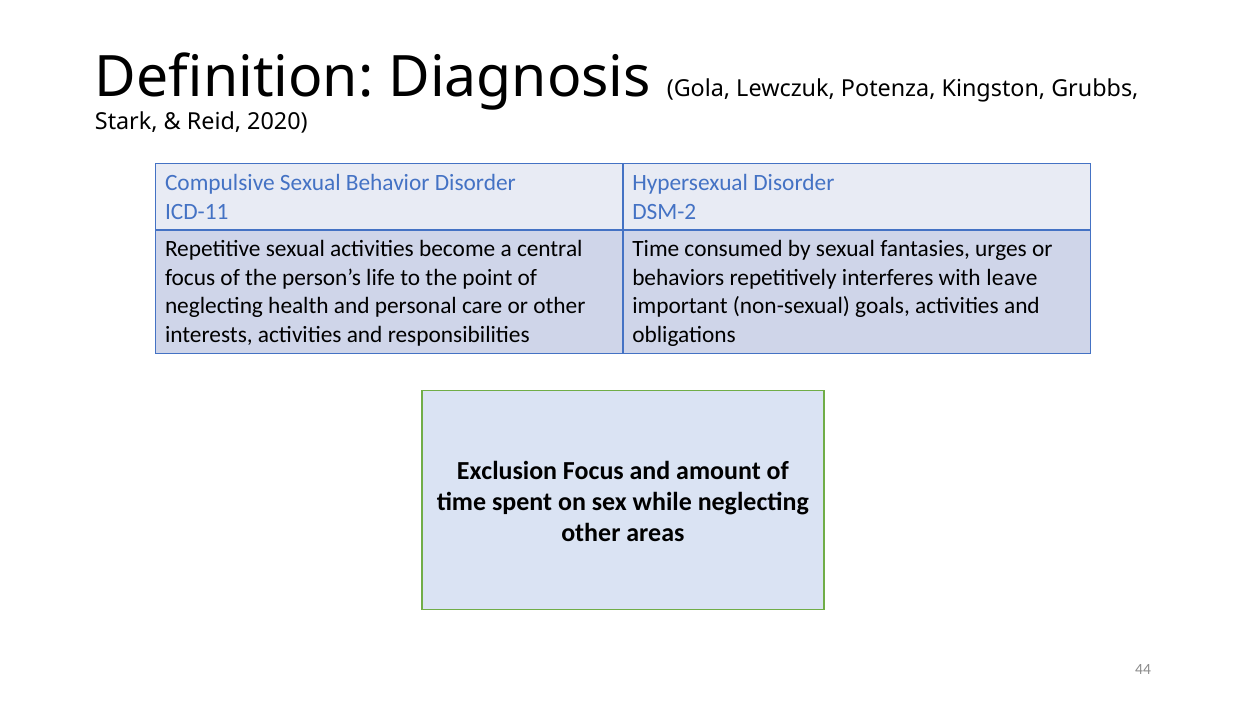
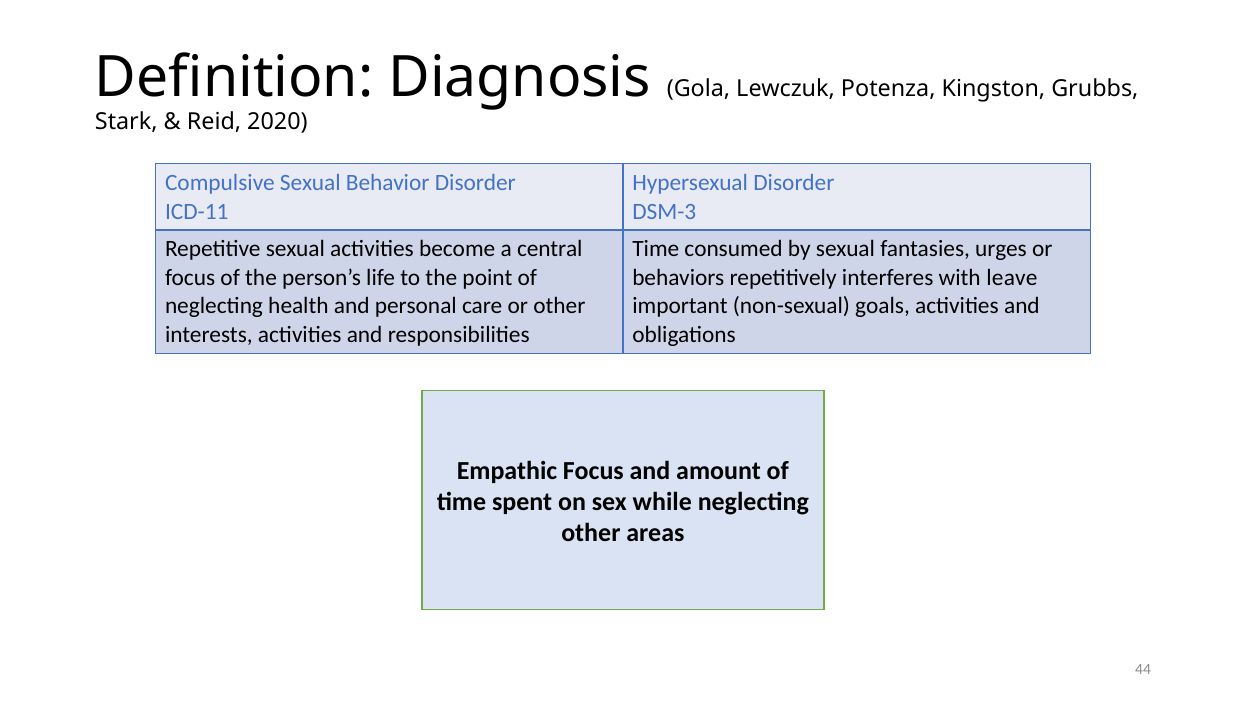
DSM-2: DSM-2 -> DSM-3
Exclusion: Exclusion -> Empathic
